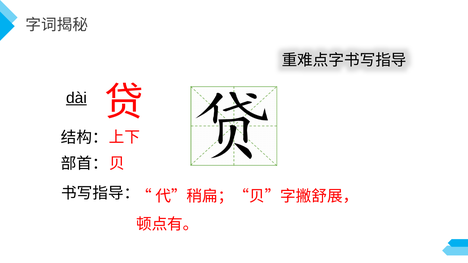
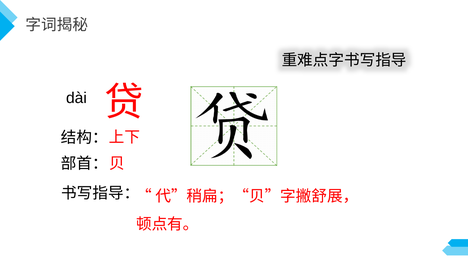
dài underline: present -> none
